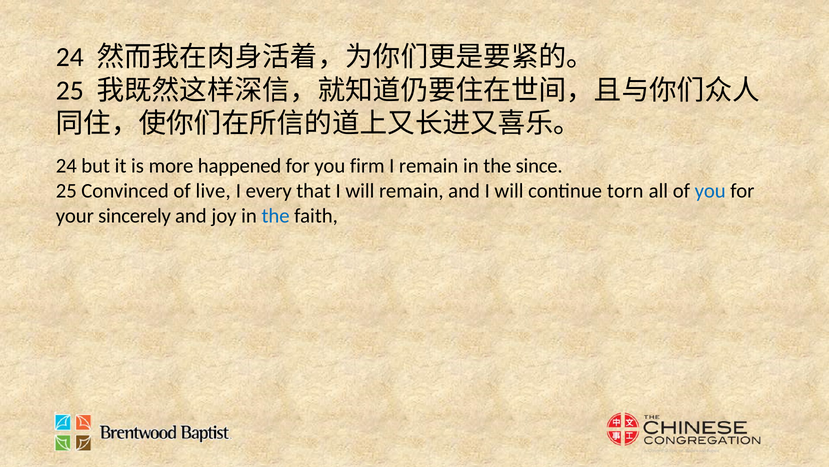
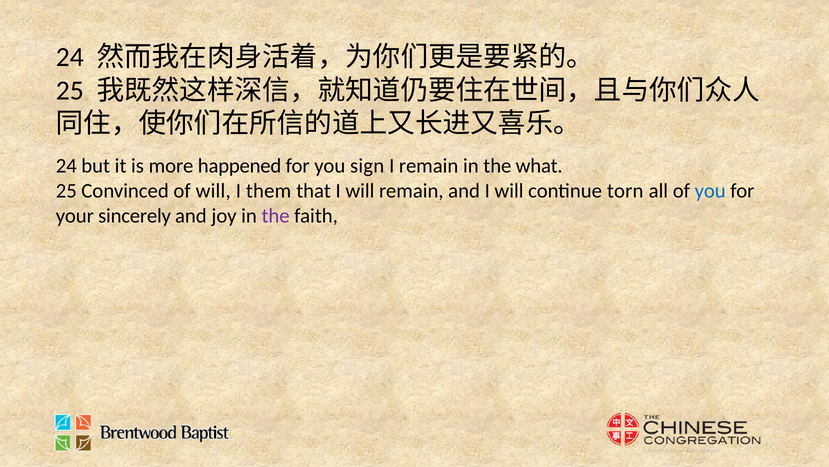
firm: firm -> sign
since: since -> what
of live: live -> will
every: every -> them
the at (276, 216) colour: blue -> purple
